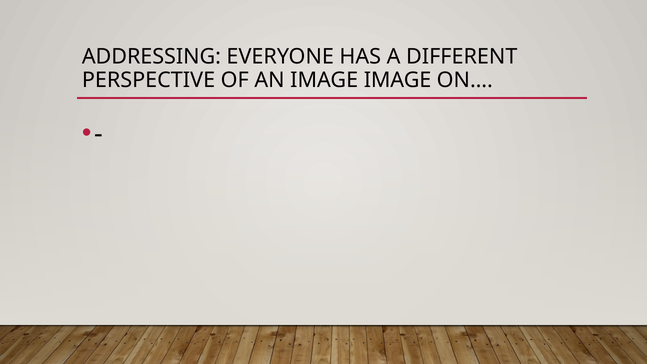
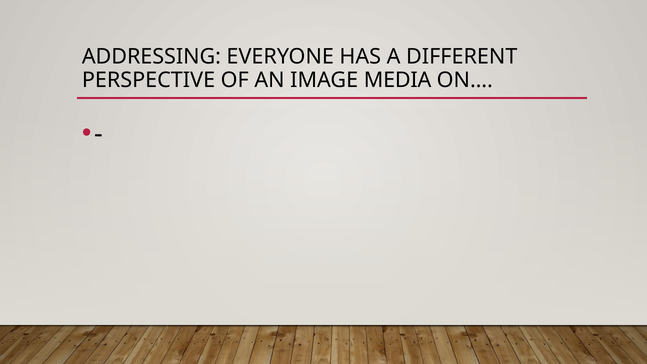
IMAGE IMAGE: IMAGE -> MEDIA
